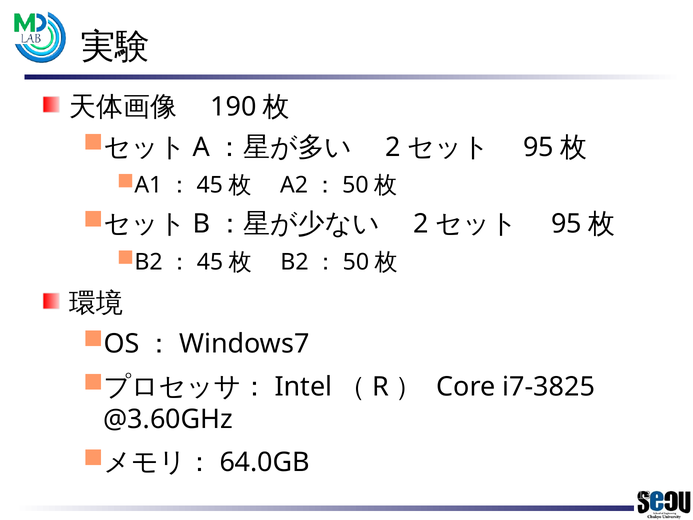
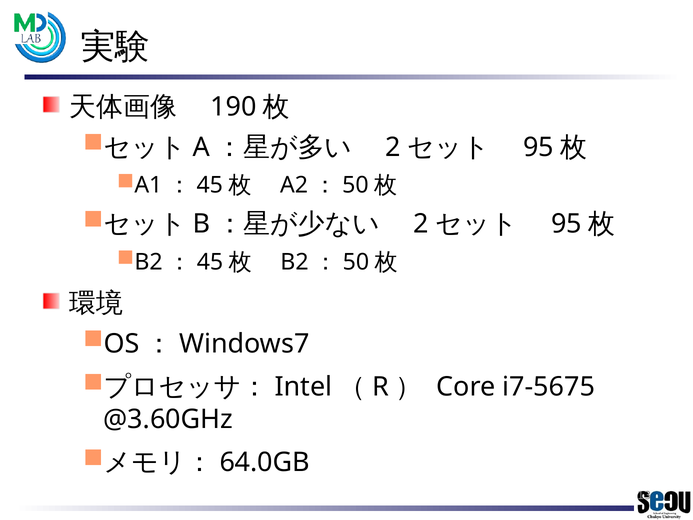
i7-3825: i7-3825 -> i7-5675
